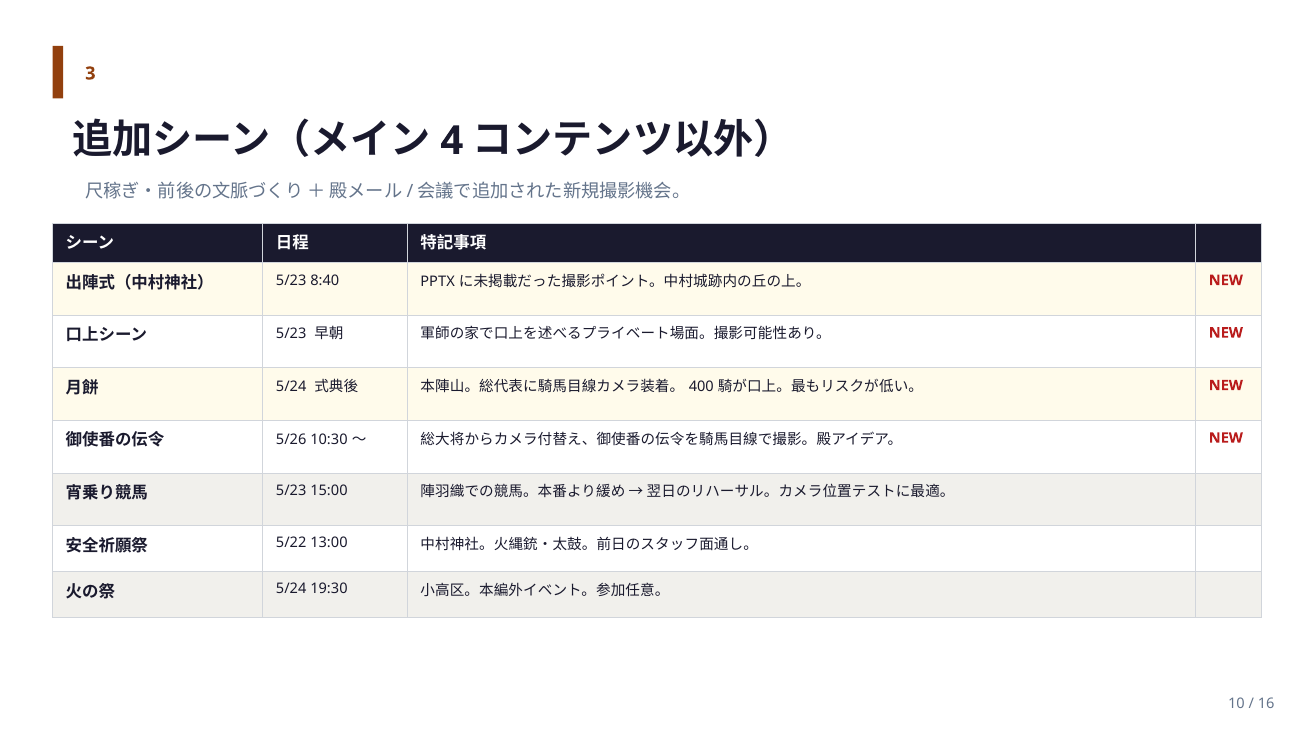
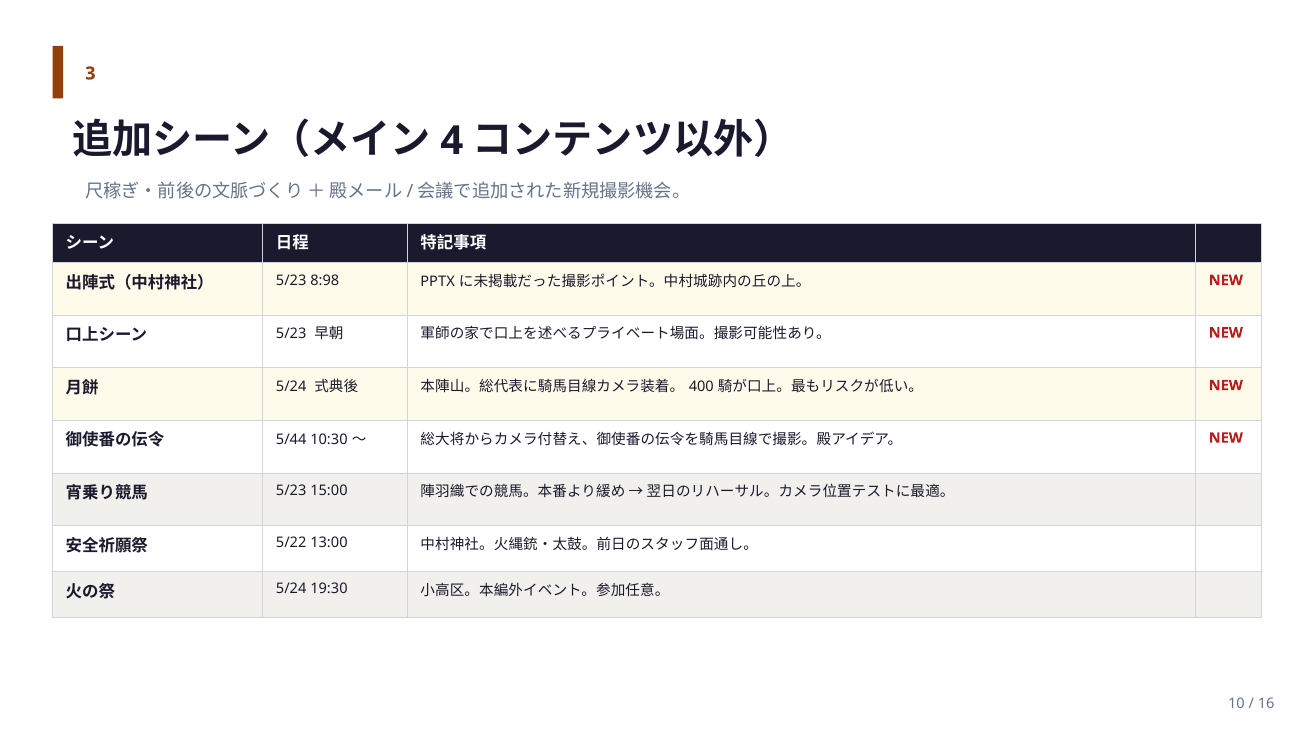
8:40: 8:40 -> 8:98
5/26: 5/26 -> 5/44
